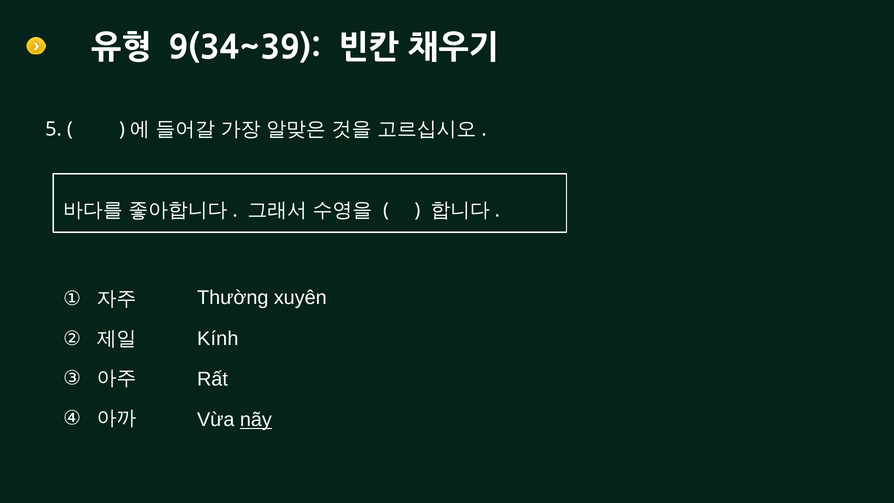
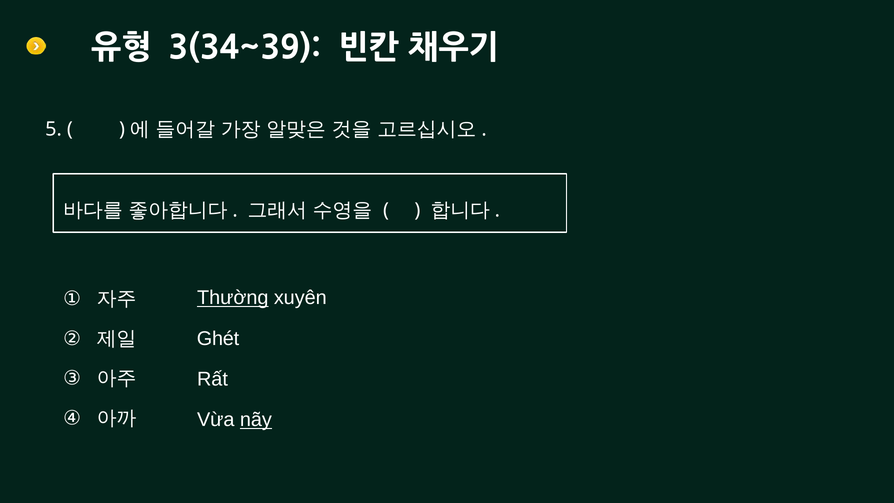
9(34~39: 9(34~39 -> 3(34~39
Thường underline: none -> present
Kính: Kính -> Ghét
